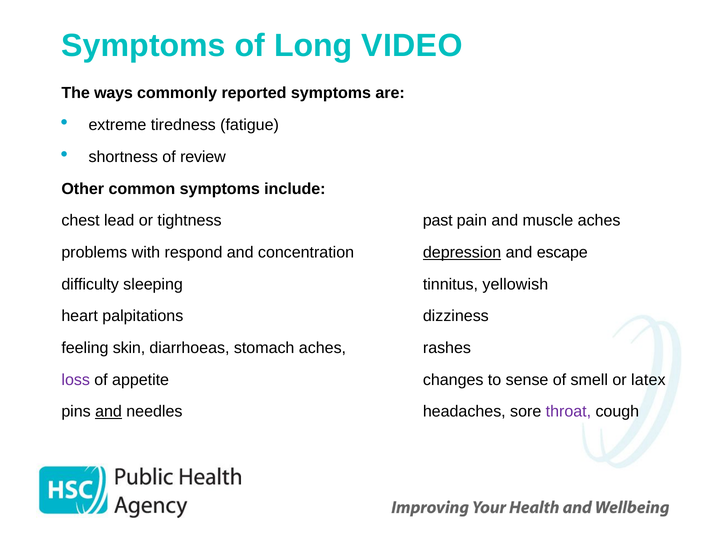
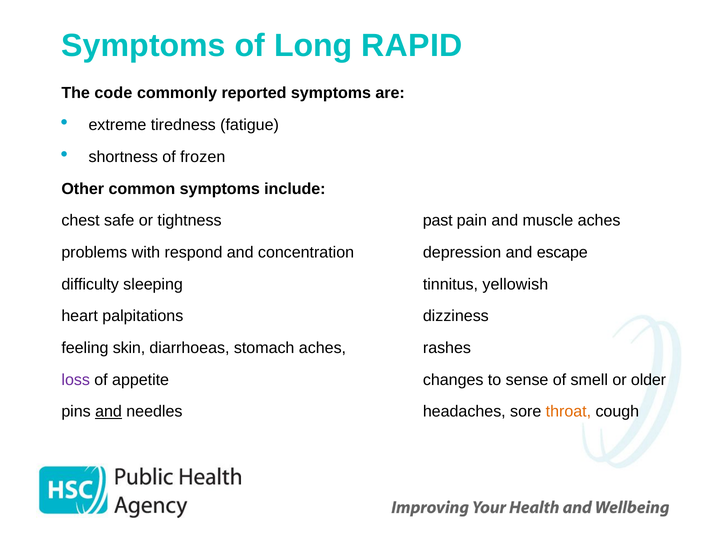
VIDEO: VIDEO -> RAPID
ways: ways -> code
review: review -> frozen
lead: lead -> safe
depression underline: present -> none
latex: latex -> older
throat colour: purple -> orange
